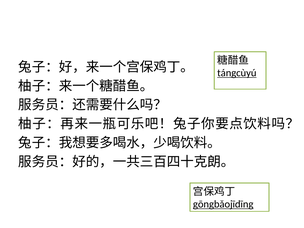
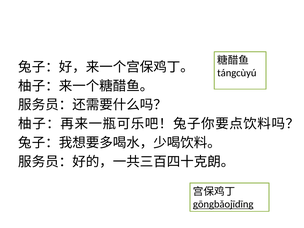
tángcùyú underline: present -> none
